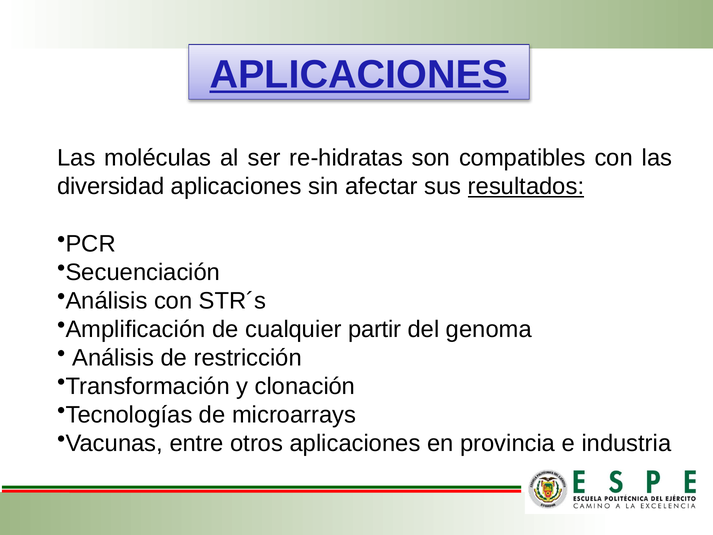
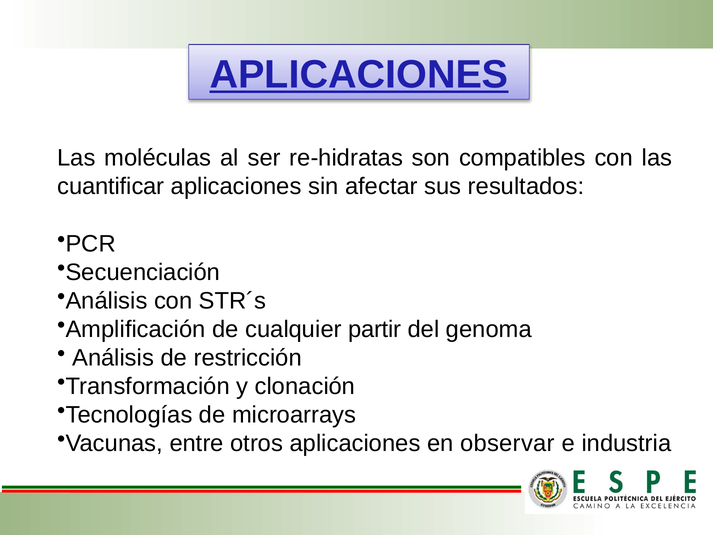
diversidad: diversidad -> cuantificar
resultados underline: present -> none
provincia: provincia -> observar
